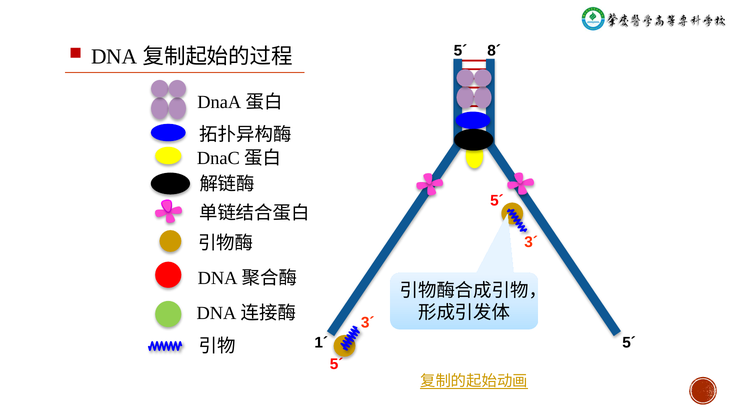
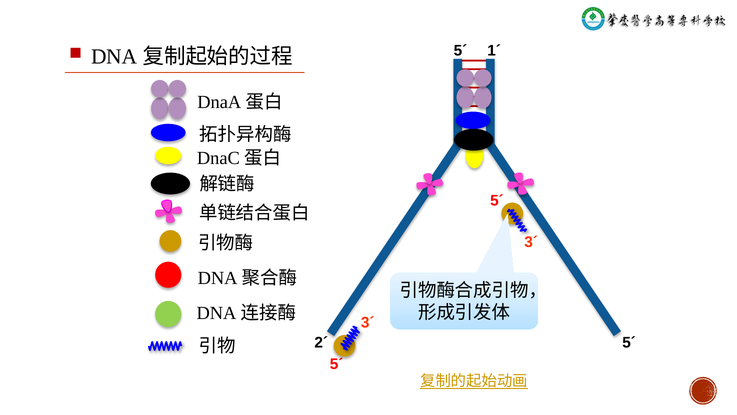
8´: 8´ -> 1´
1´: 1´ -> 2´
